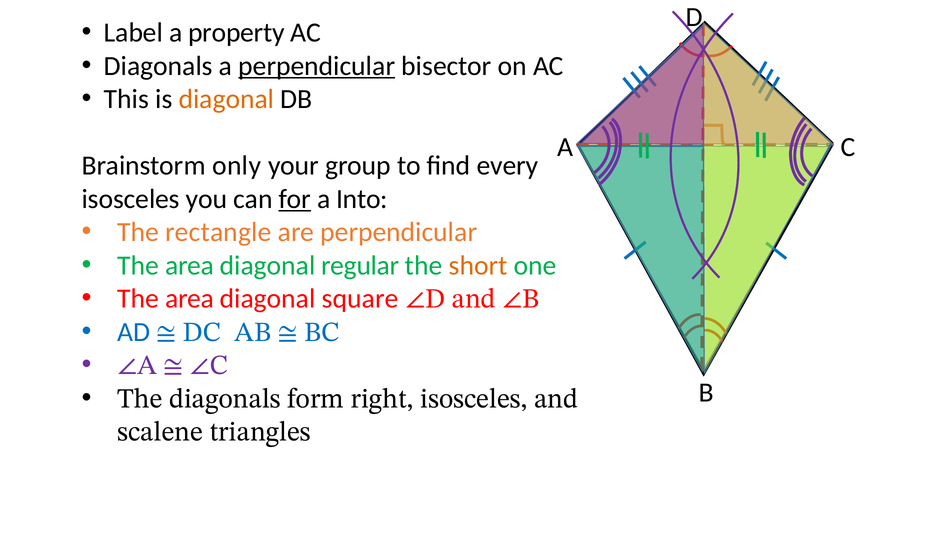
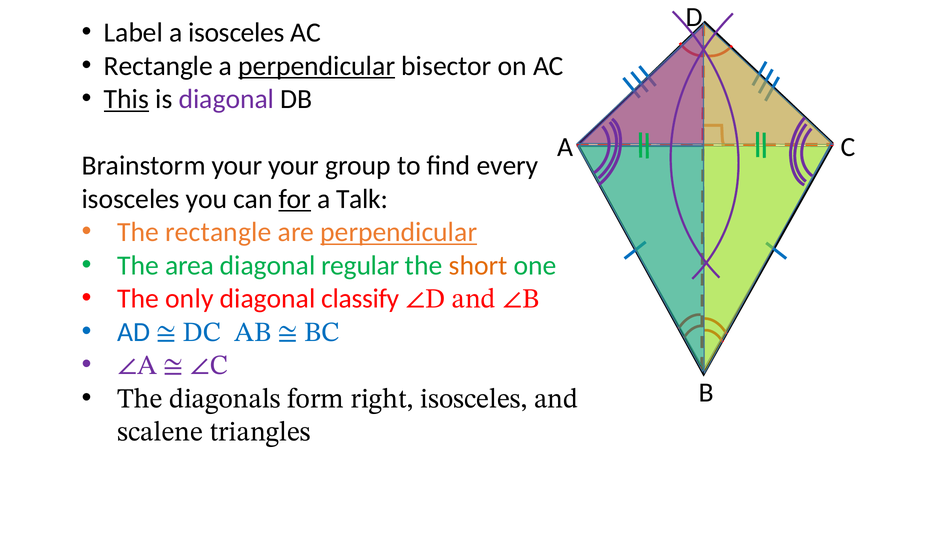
a property: property -> isosceles
Diagonals at (158, 66): Diagonals -> Rectangle
This underline: none -> present
diagonal at (226, 99) colour: orange -> purple
Brainstorm only: only -> your
Into: Into -> Talk
perpendicular at (399, 232) underline: none -> present
area at (190, 299): area -> only
square: square -> classify
